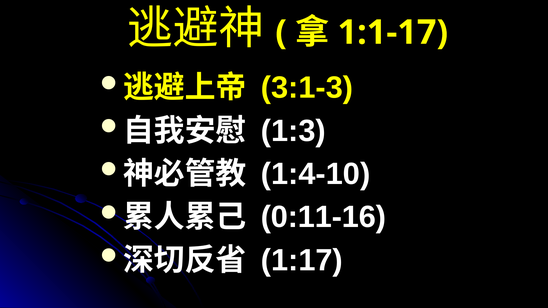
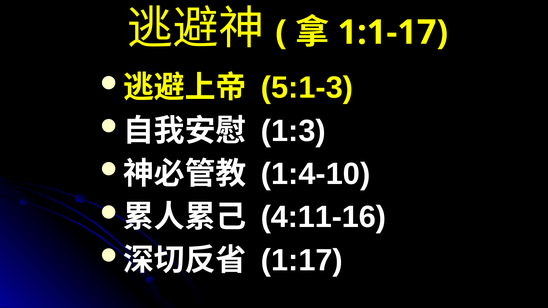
3:1-3: 3:1-3 -> 5:1-3
0:11-16: 0:11-16 -> 4:11-16
